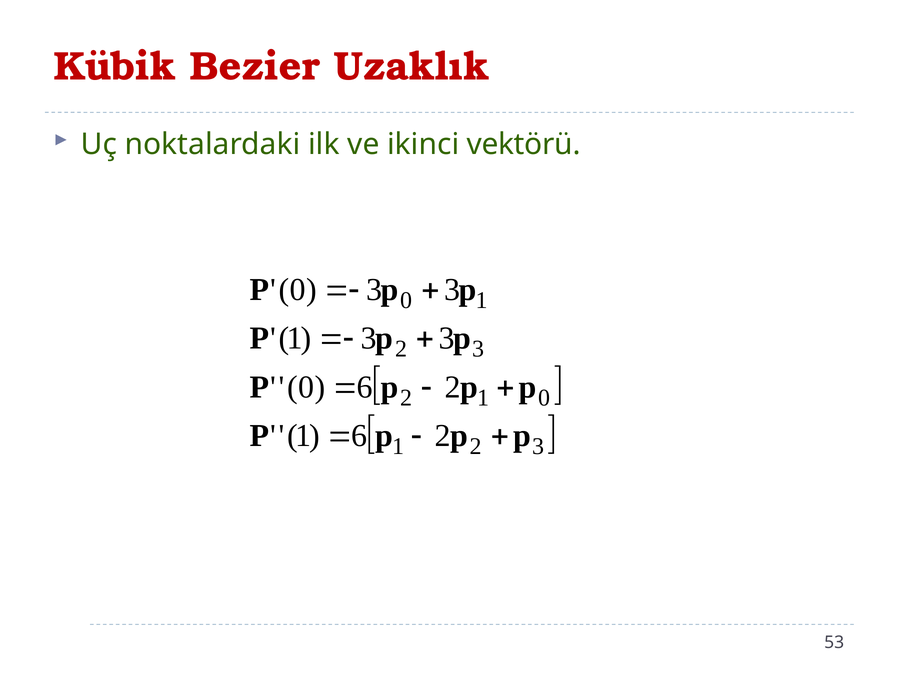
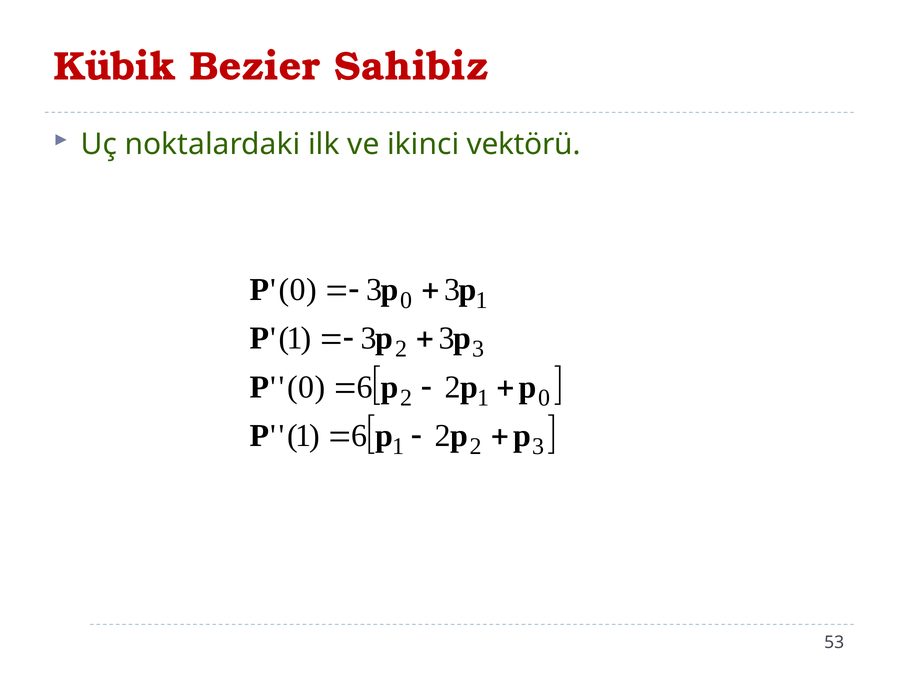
Uzaklık: Uzaklık -> Sahibiz
